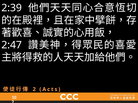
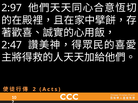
2:39: 2:39 -> 2:97
